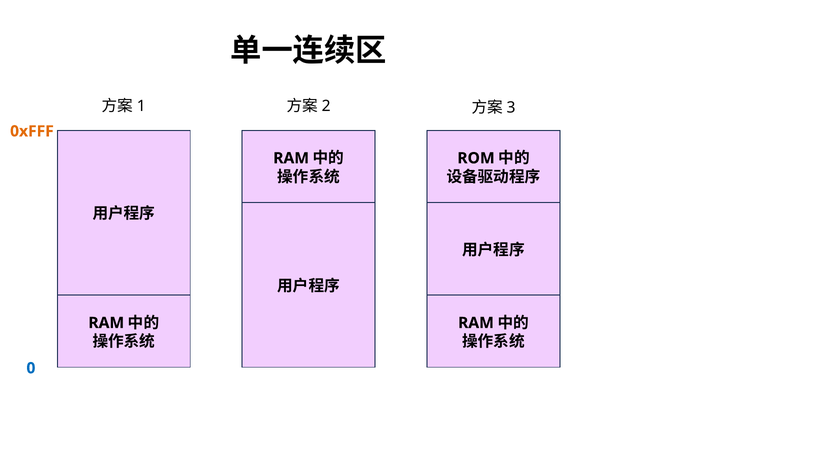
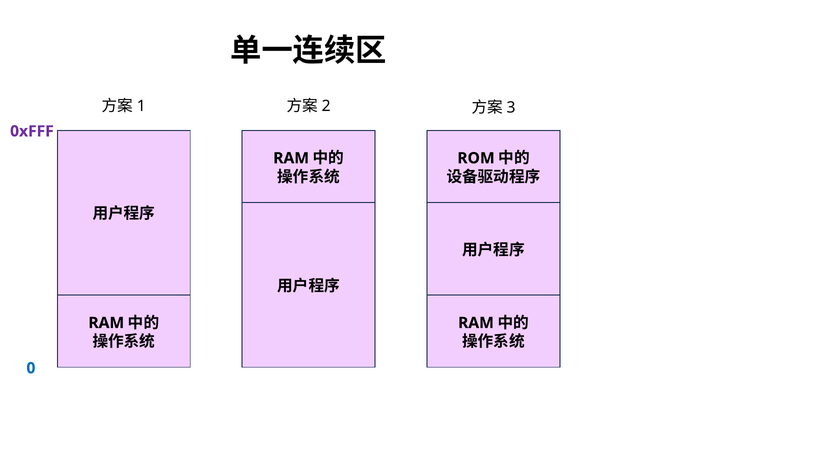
0xFFF colour: orange -> purple
